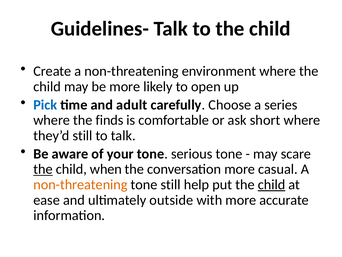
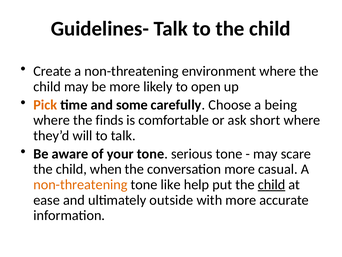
Pick colour: blue -> orange
adult: adult -> some
series: series -> being
they’d still: still -> will
the at (43, 169) underline: present -> none
tone still: still -> like
